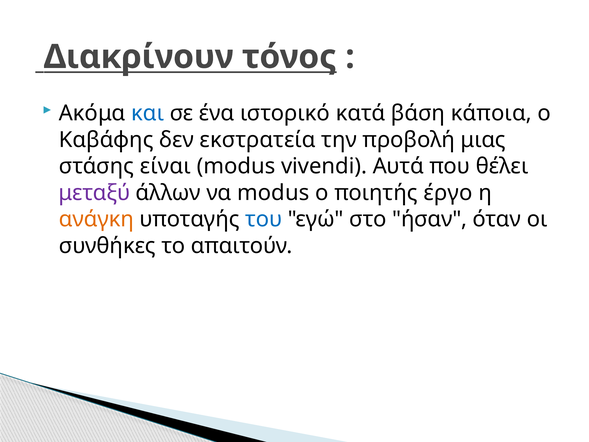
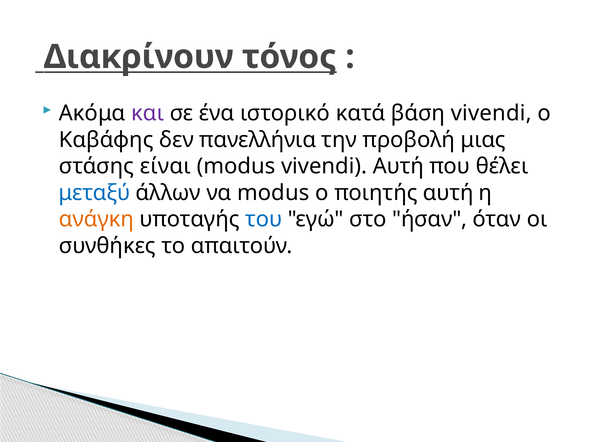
και colour: blue -> purple
βάση κάποια: κάποια -> vivendi
εκστρατεία: εκστρατεία -> πανελλήνια
vivendi Αυτά: Αυτά -> Αυτή
μεταξύ colour: purple -> blue
ποιητής έργο: έργο -> αυτή
